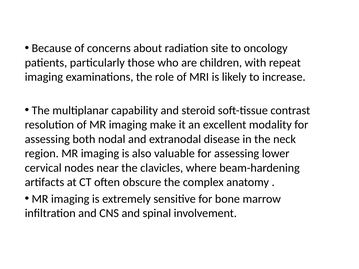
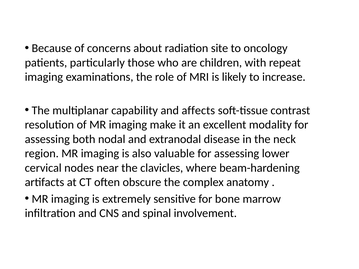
steroid: steroid -> affects
